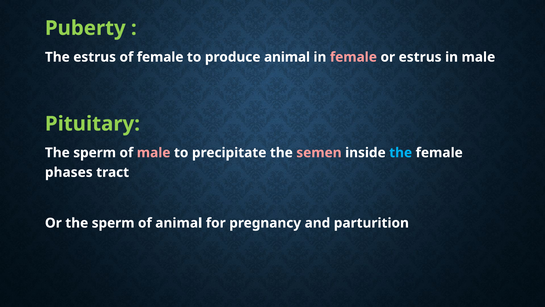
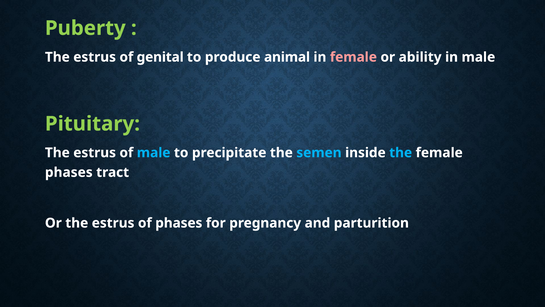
of female: female -> genital
or estrus: estrus -> ability
sperm at (95, 153): sperm -> estrus
male at (154, 153) colour: pink -> light blue
semen colour: pink -> light blue
Or the sperm: sperm -> estrus
of animal: animal -> phases
